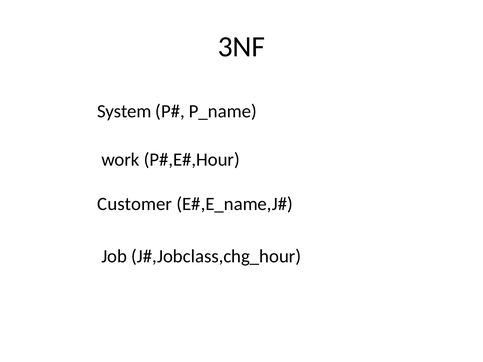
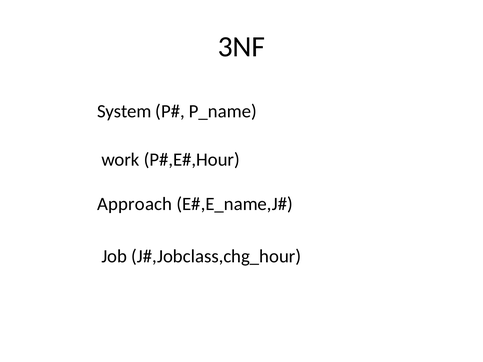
Customer: Customer -> Approach
